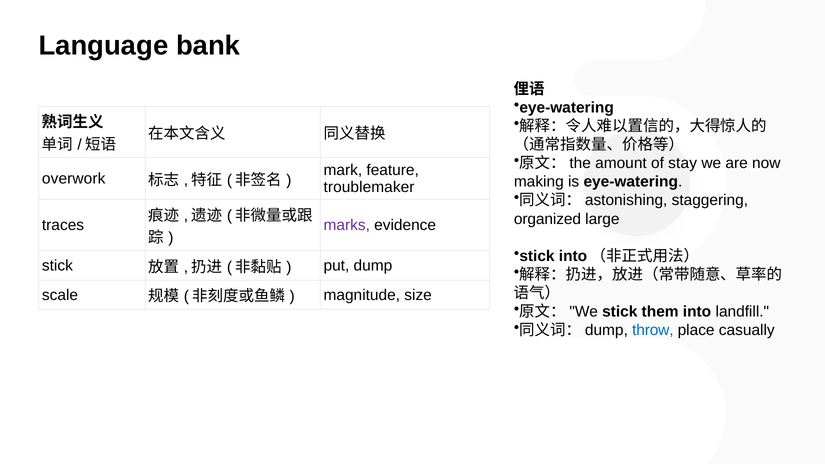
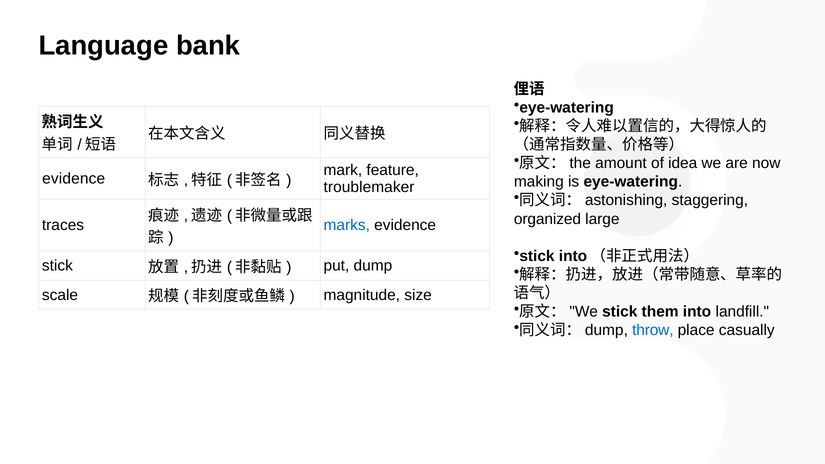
stay: stay -> idea
overwork at (74, 179): overwork -> evidence
marks colour: purple -> blue
